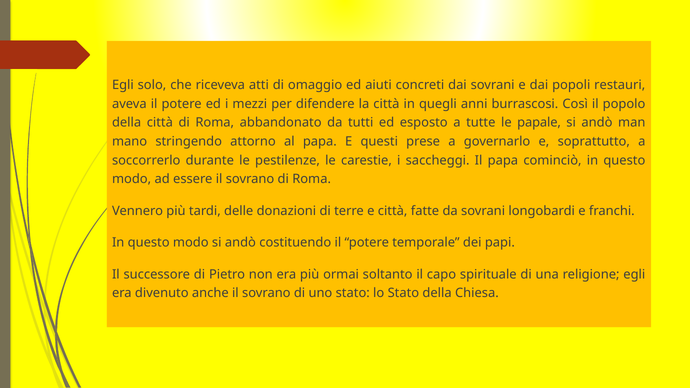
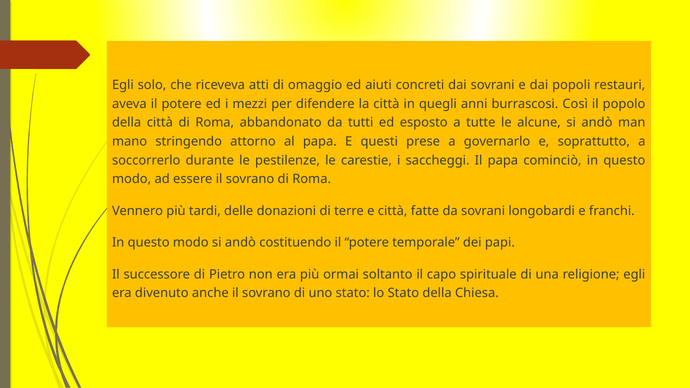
papale: papale -> alcune
